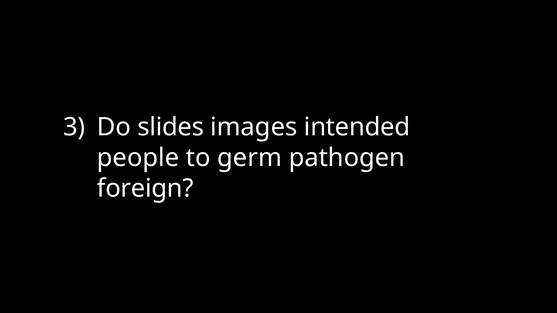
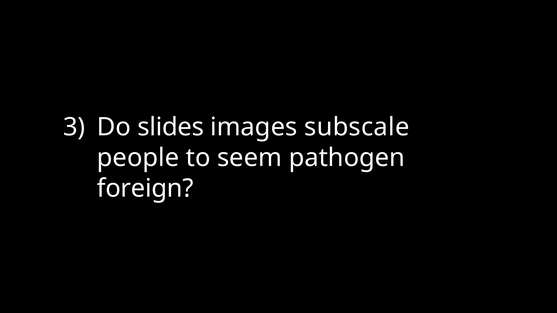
intended: intended -> subscale
germ: germ -> seem
